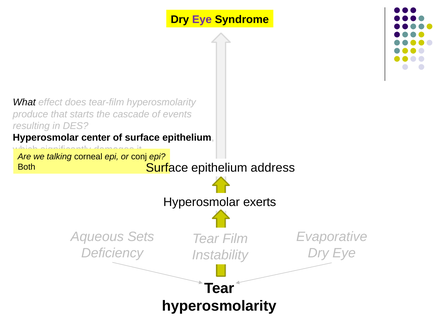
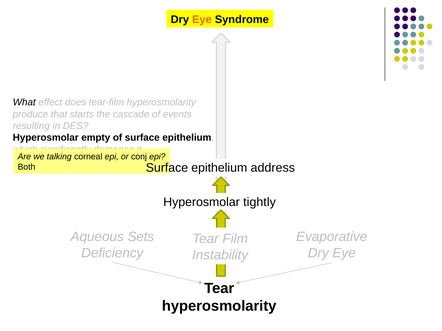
Eye at (202, 19) colour: purple -> orange
center: center -> empty
exerts: exerts -> tightly
